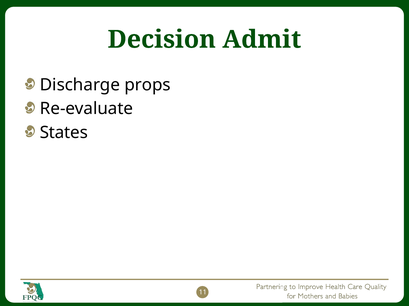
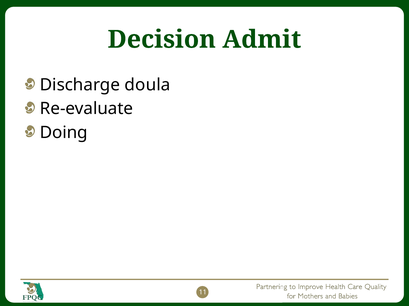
props: props -> doula
States: States -> Doing
